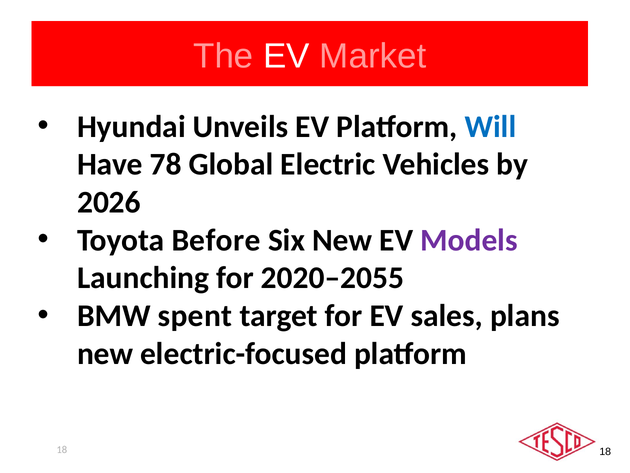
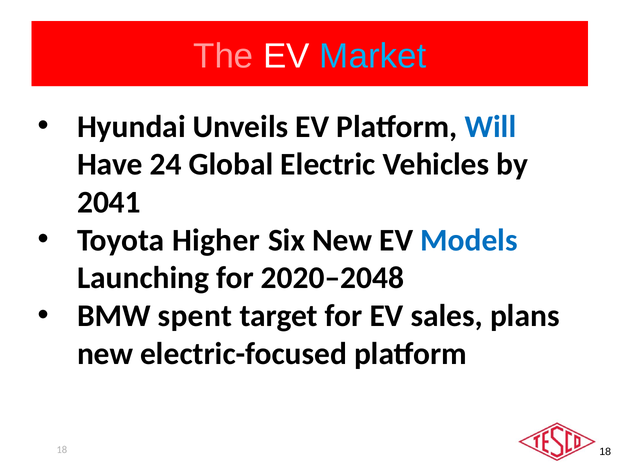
Market colour: pink -> light blue
78: 78 -> 24
2026: 2026 -> 2041
Before: Before -> Higher
Models colour: purple -> blue
2020–2055: 2020–2055 -> 2020–2048
